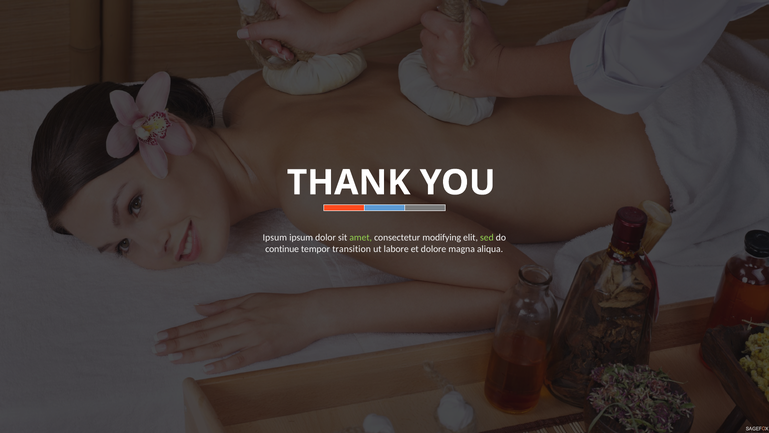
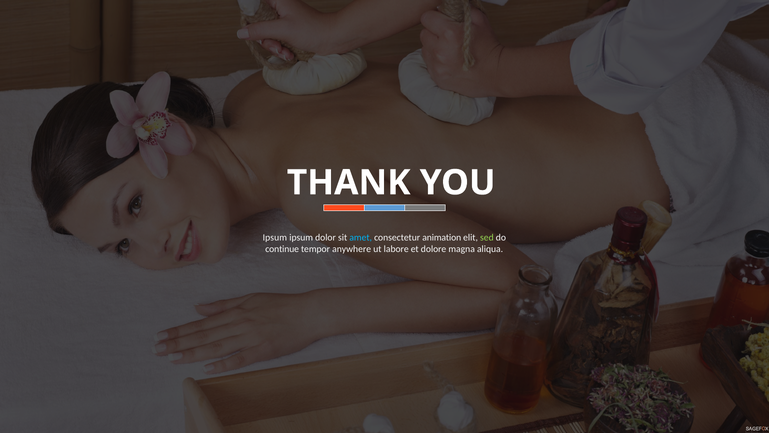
amet colour: light green -> light blue
modifying: modifying -> animation
transition: transition -> anywhere
